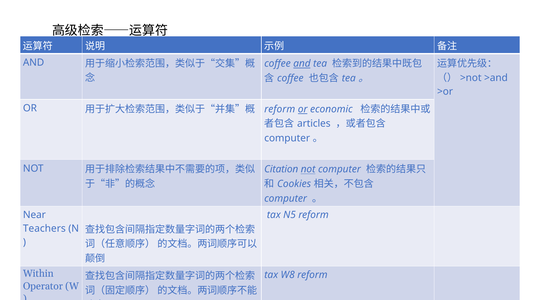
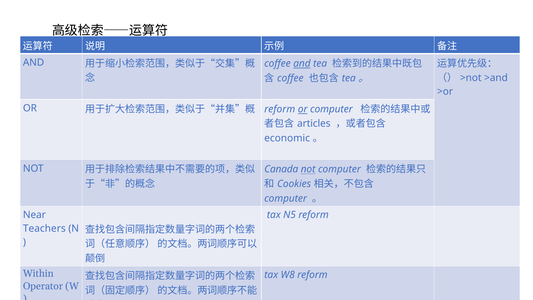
or economic: economic -> computer
computer at (287, 138): computer -> economic
Citation: Citation -> Canada
